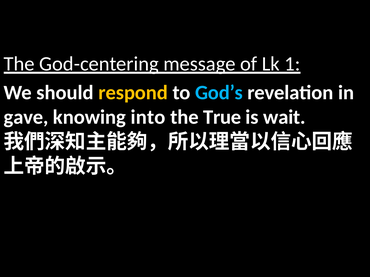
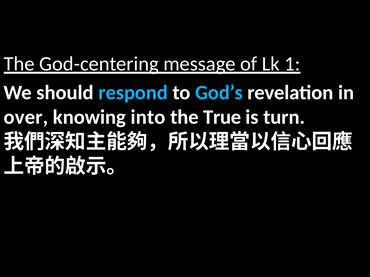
respond colour: yellow -> light blue
gave: gave -> over
wait: wait -> turn
